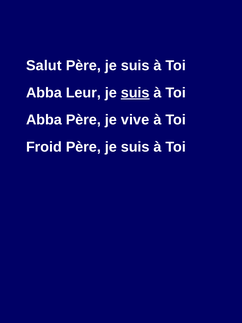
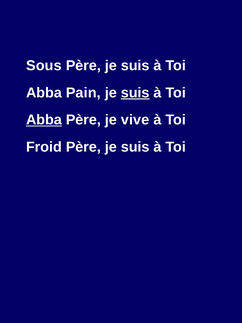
Salut: Salut -> Sous
Leur: Leur -> Pain
Abba at (44, 120) underline: none -> present
